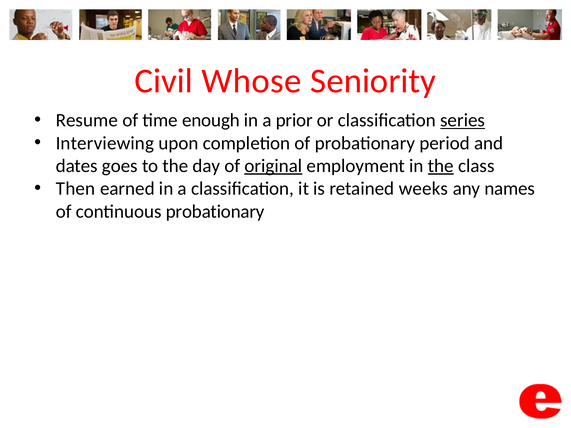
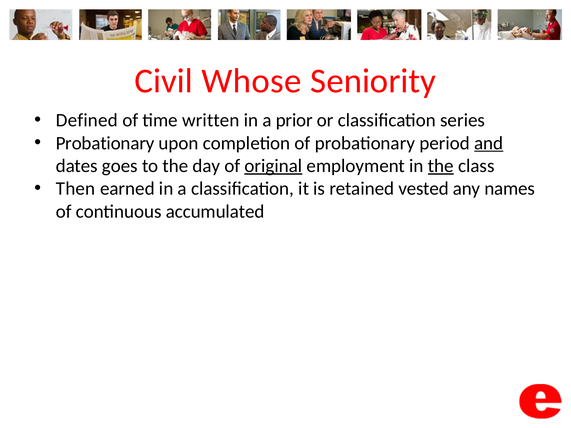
Resume: Resume -> Defined
enough: enough -> written
series underline: present -> none
Interviewing at (105, 143): Interviewing -> Probationary
and underline: none -> present
weeks: weeks -> vested
continuous probationary: probationary -> accumulated
